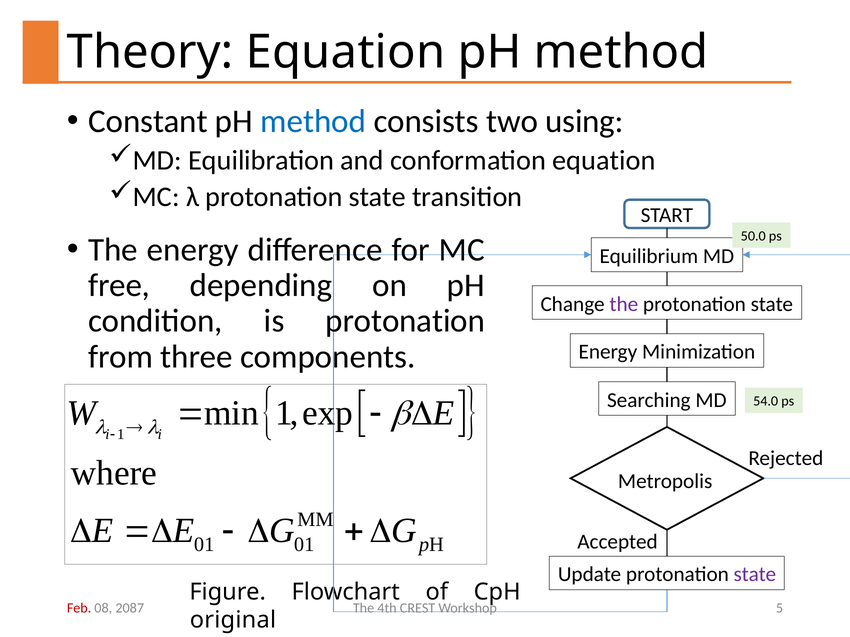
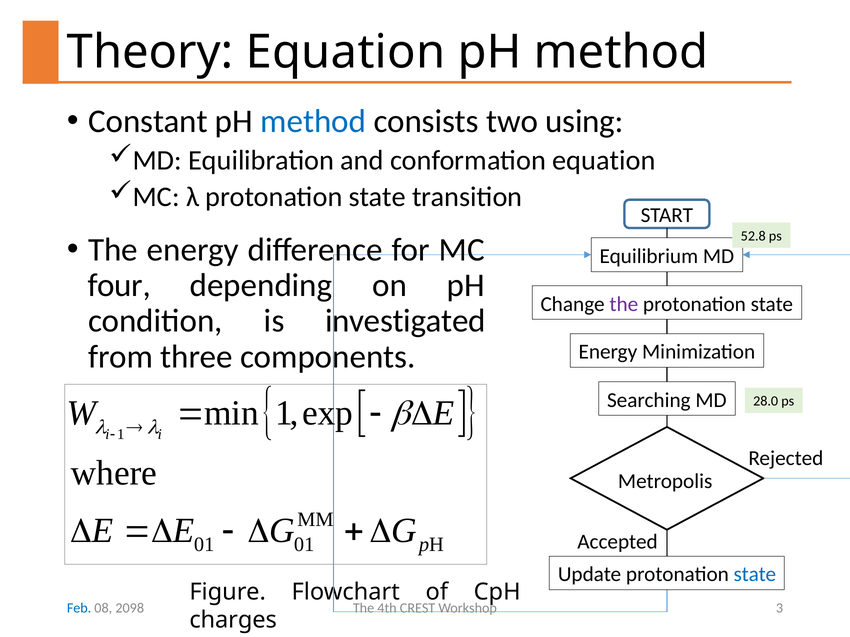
50.0: 50.0 -> 52.8
free: free -> four
is protonation: protonation -> investigated
54.0: 54.0 -> 28.0
state at (755, 575) colour: purple -> blue
Feb colour: red -> blue
2087: 2087 -> 2098
5: 5 -> 3
original: original -> charges
